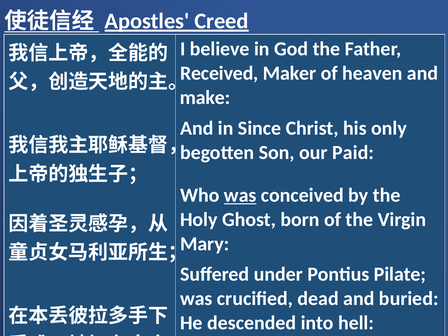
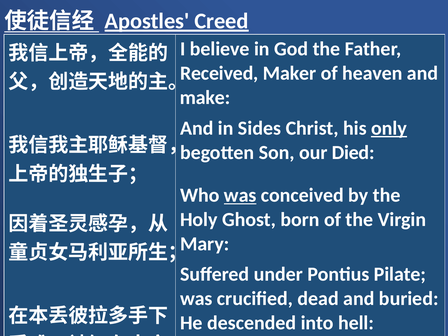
Since: Since -> Sides
only underline: none -> present
Paid: Paid -> Died
